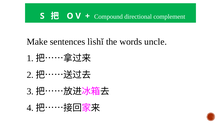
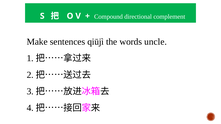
lìshǐ: lìshǐ -> qiūjì
